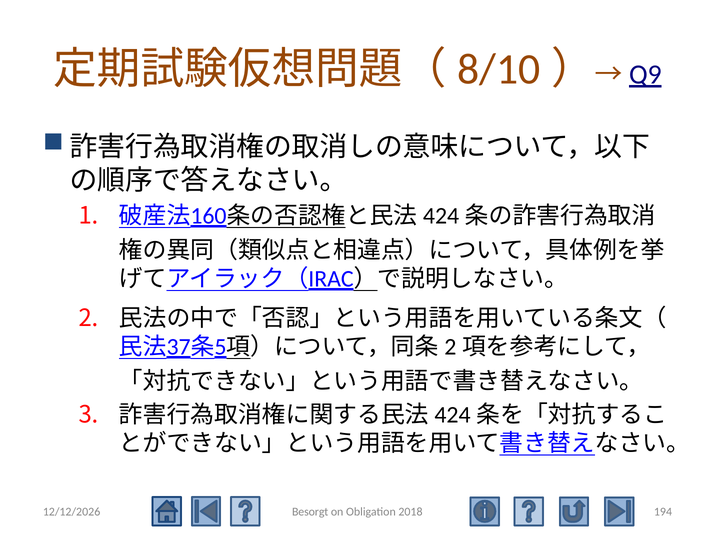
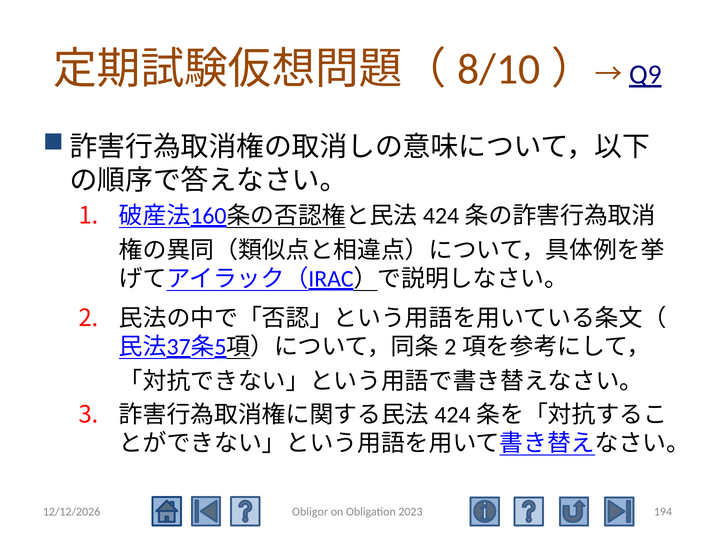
Besorgt: Besorgt -> Obligor
2018: 2018 -> 2023
